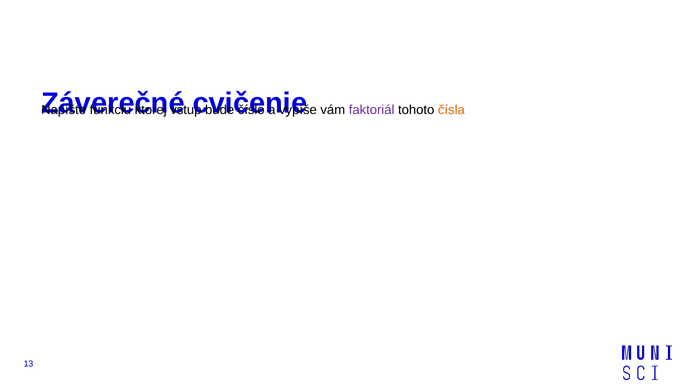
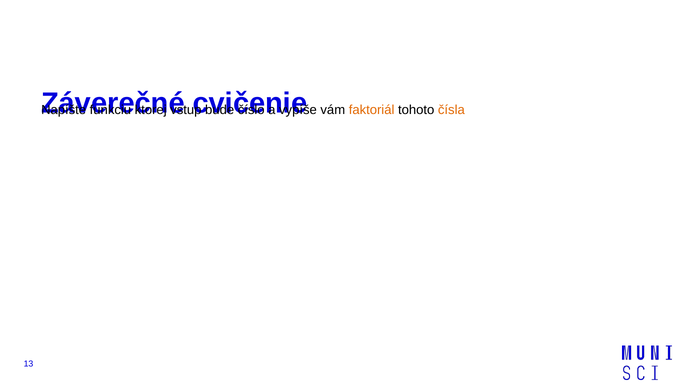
faktoriál colour: purple -> orange
